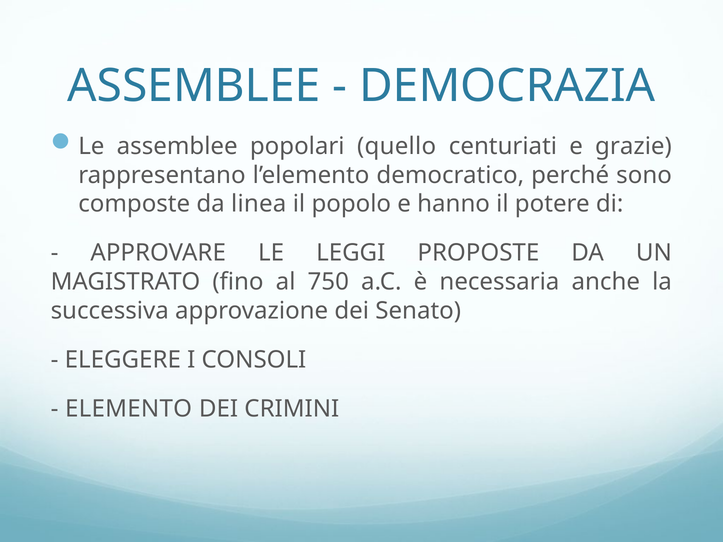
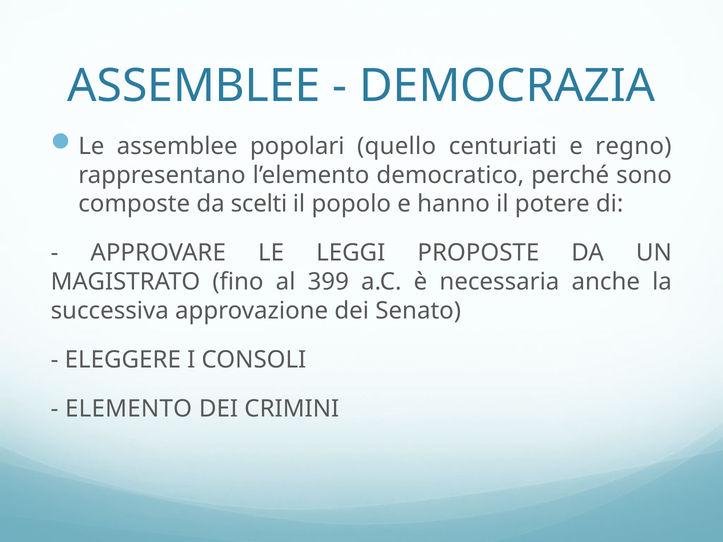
grazie: grazie -> regno
linea: linea -> scelti
750: 750 -> 399
